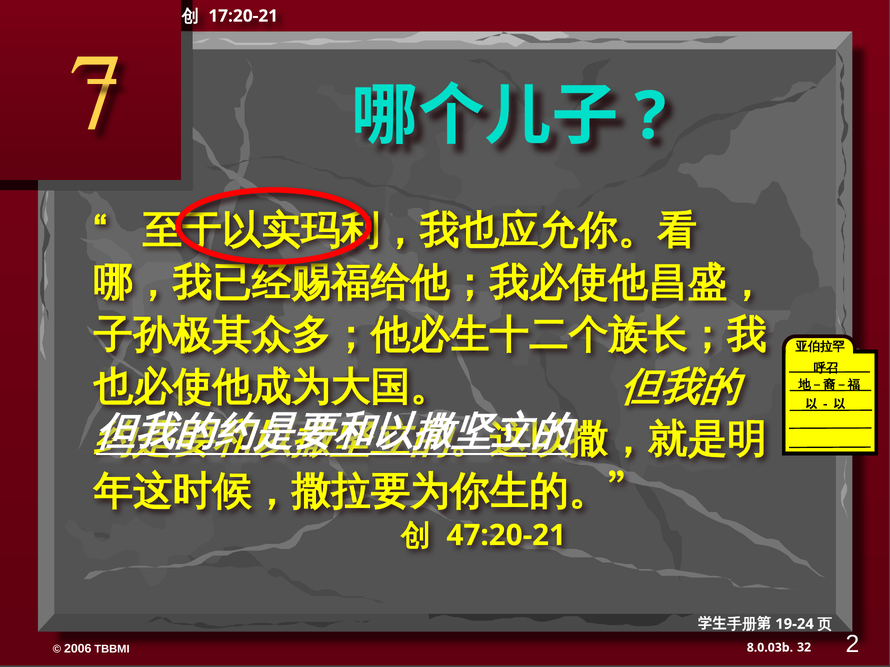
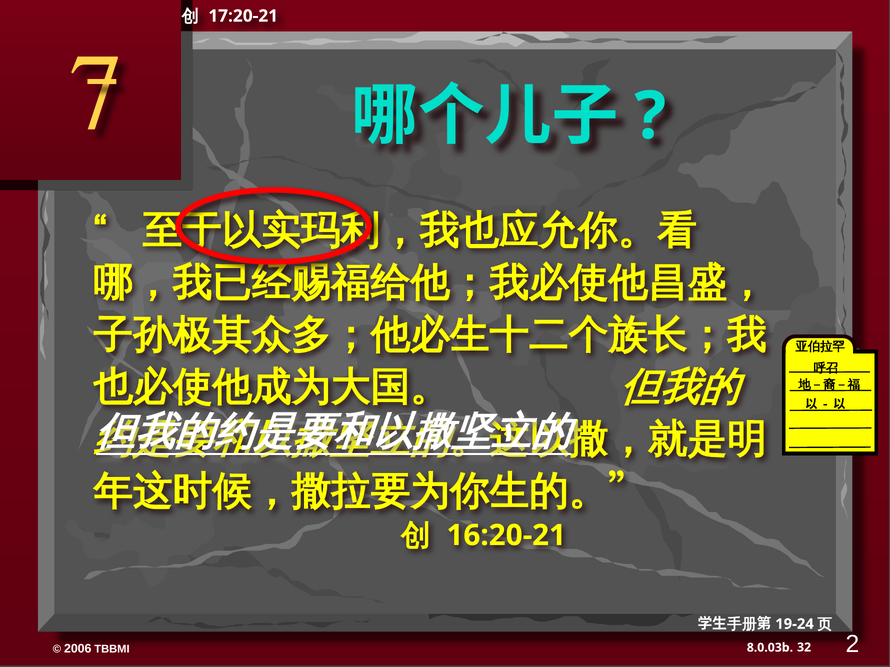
47:20-21: 47:20-21 -> 16:20-21
